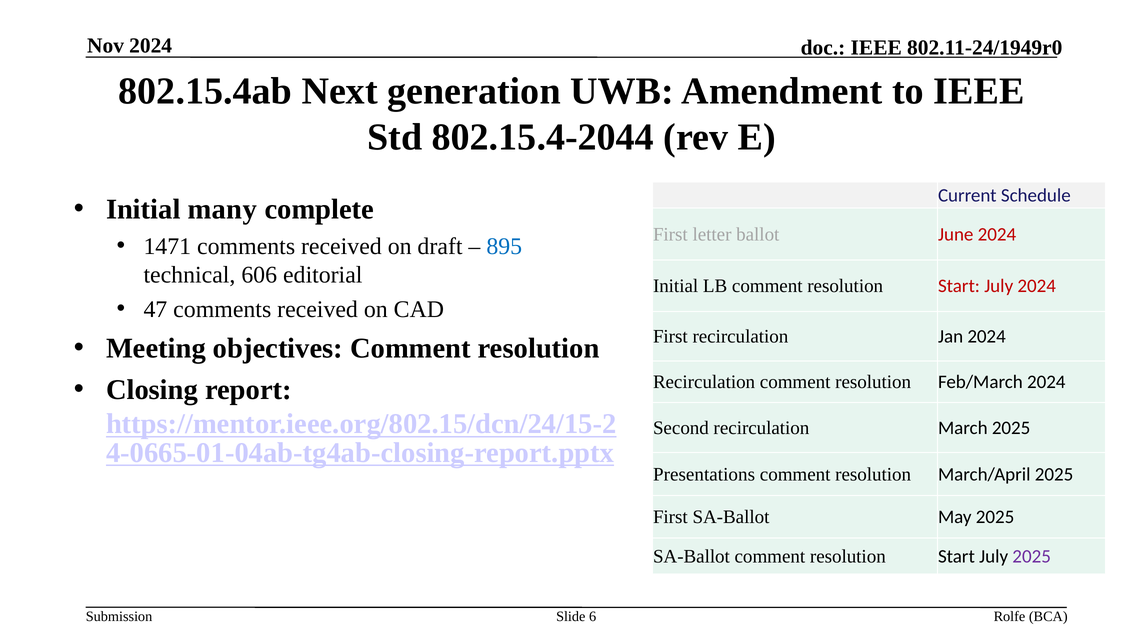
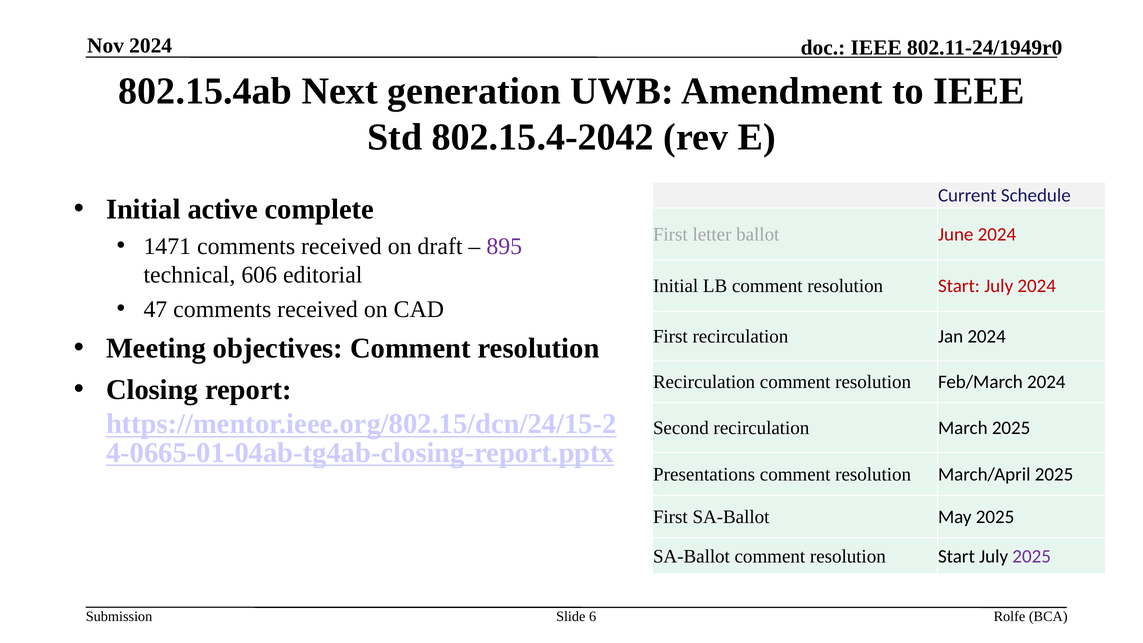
802.15.4-2044: 802.15.4-2044 -> 802.15.4-2042
many: many -> active
895 colour: blue -> purple
